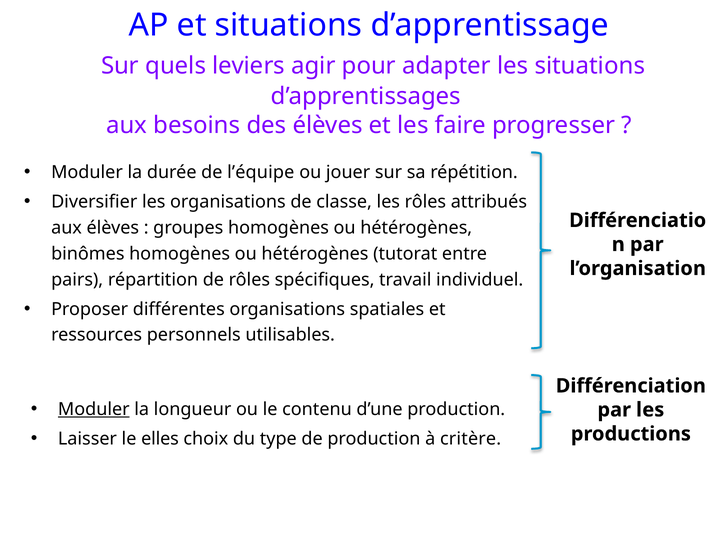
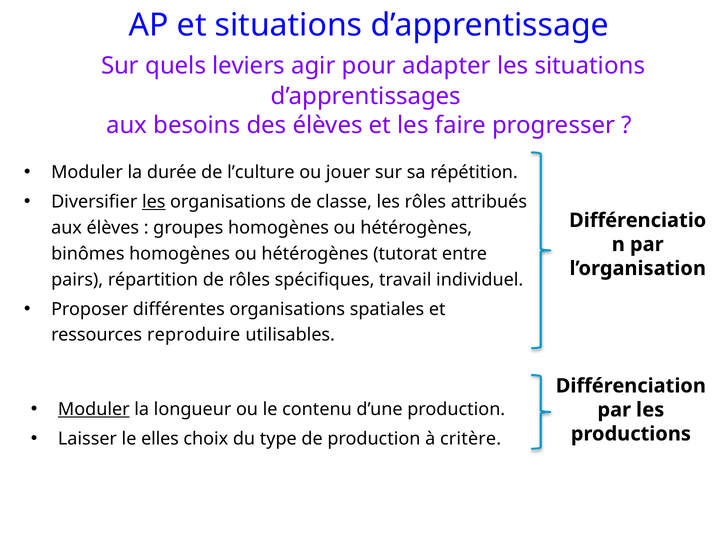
l’équipe: l’équipe -> l’culture
les at (154, 202) underline: none -> present
personnels: personnels -> reproduire
